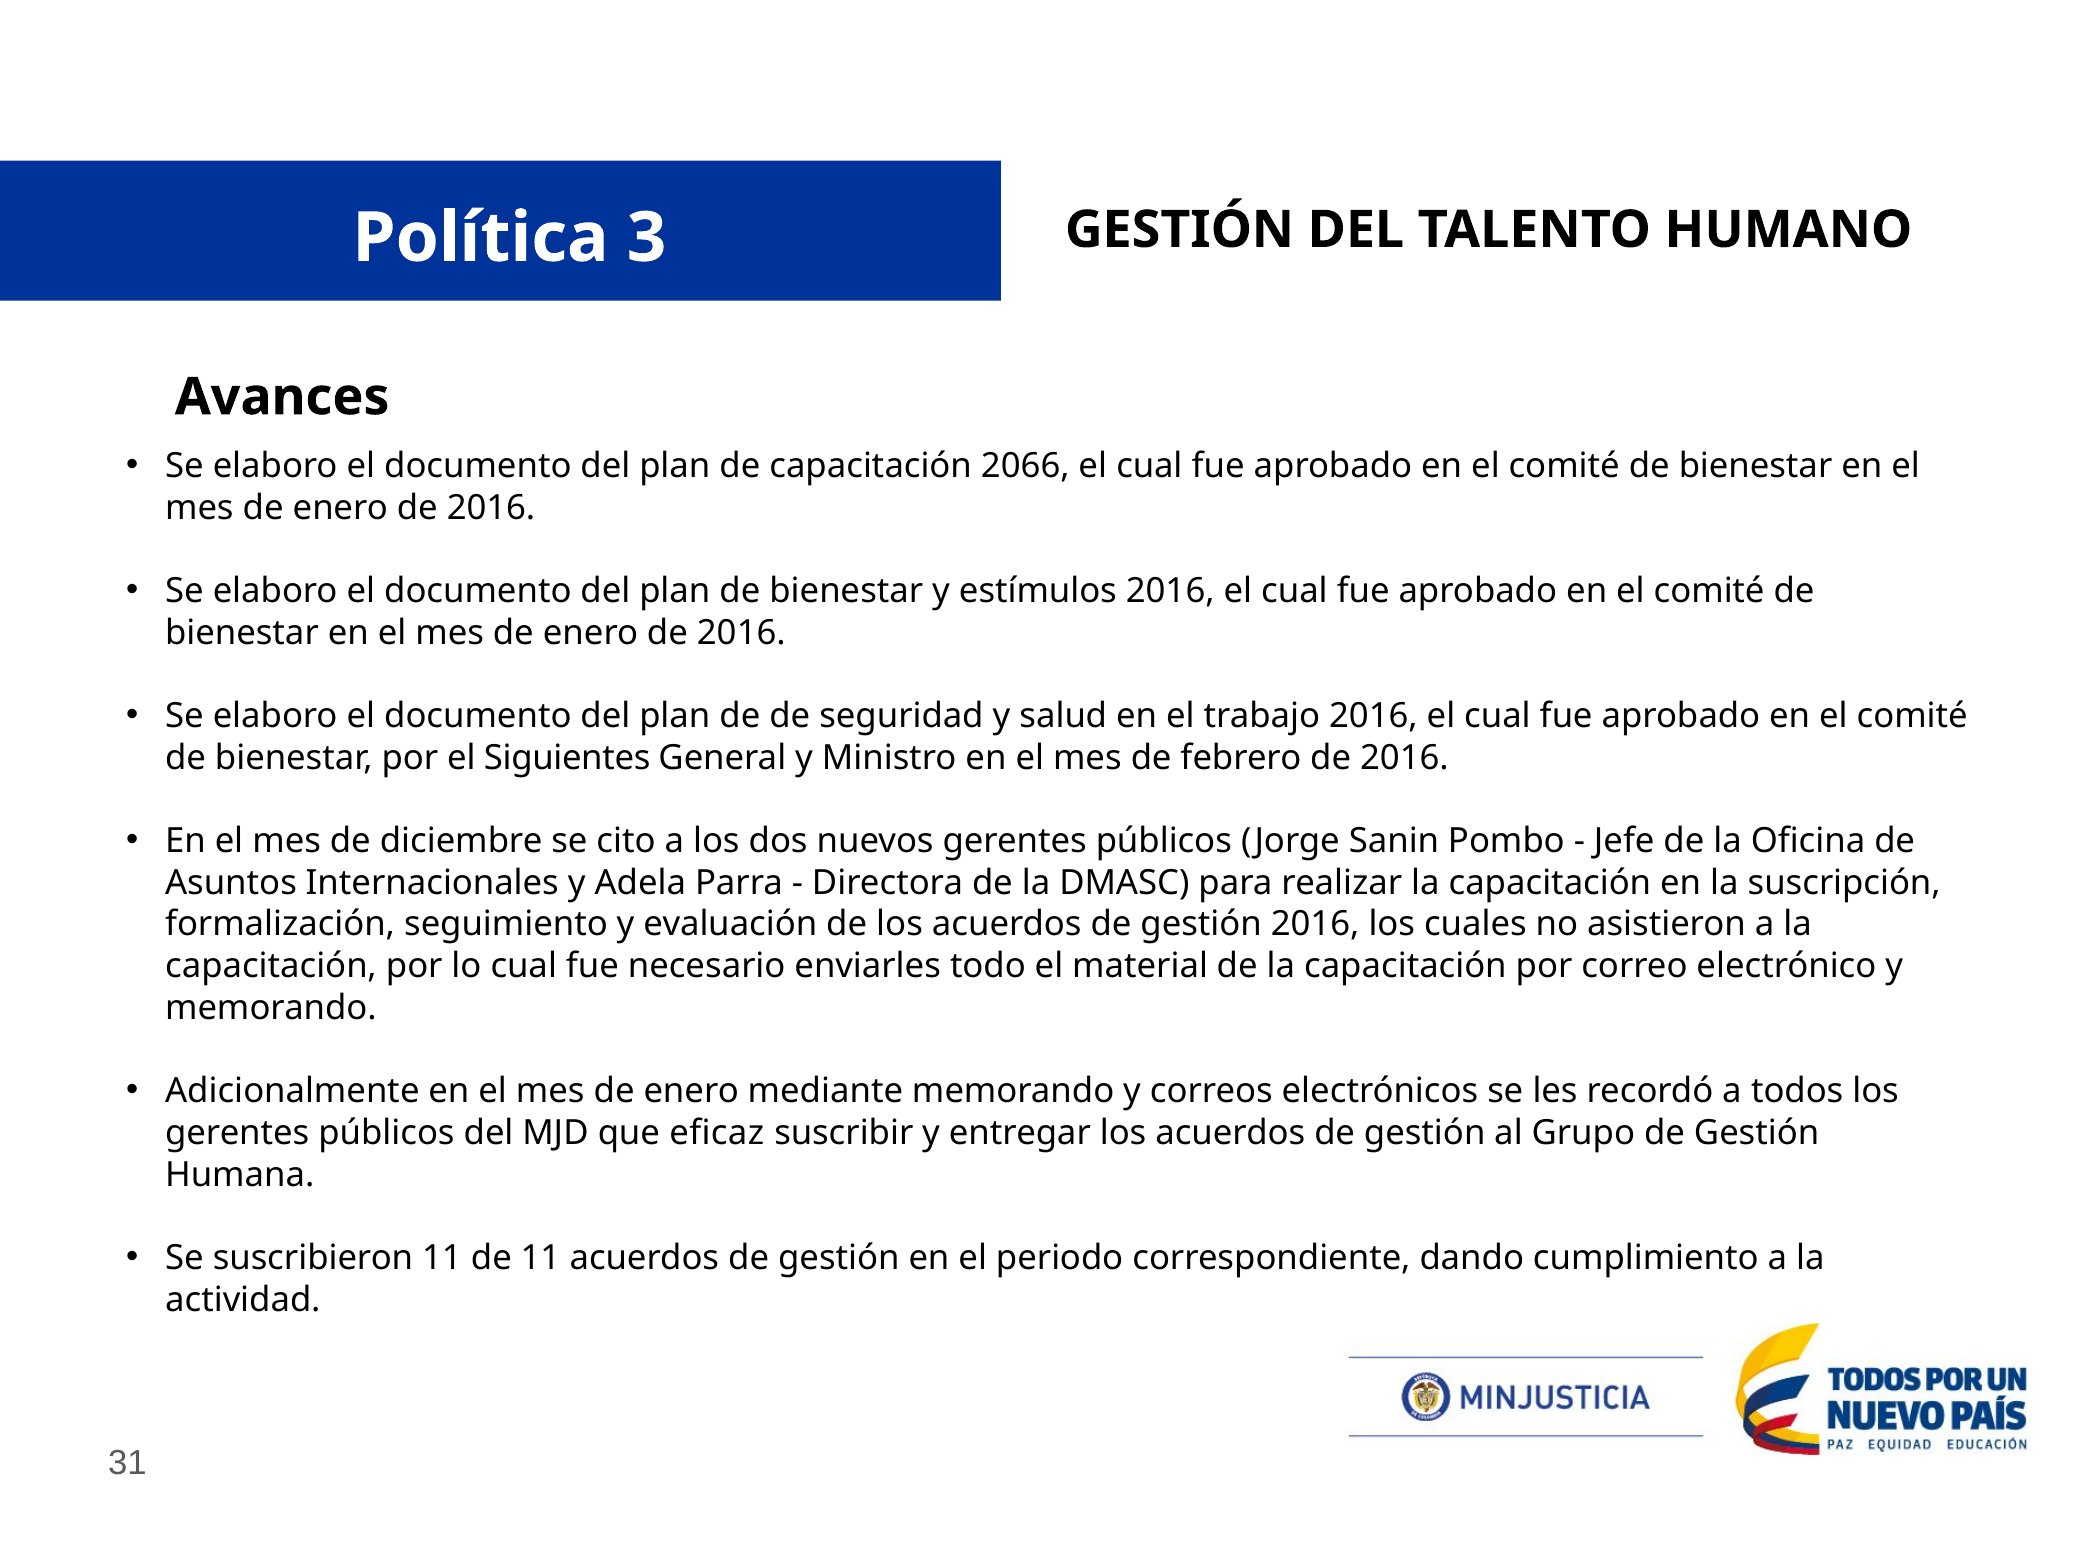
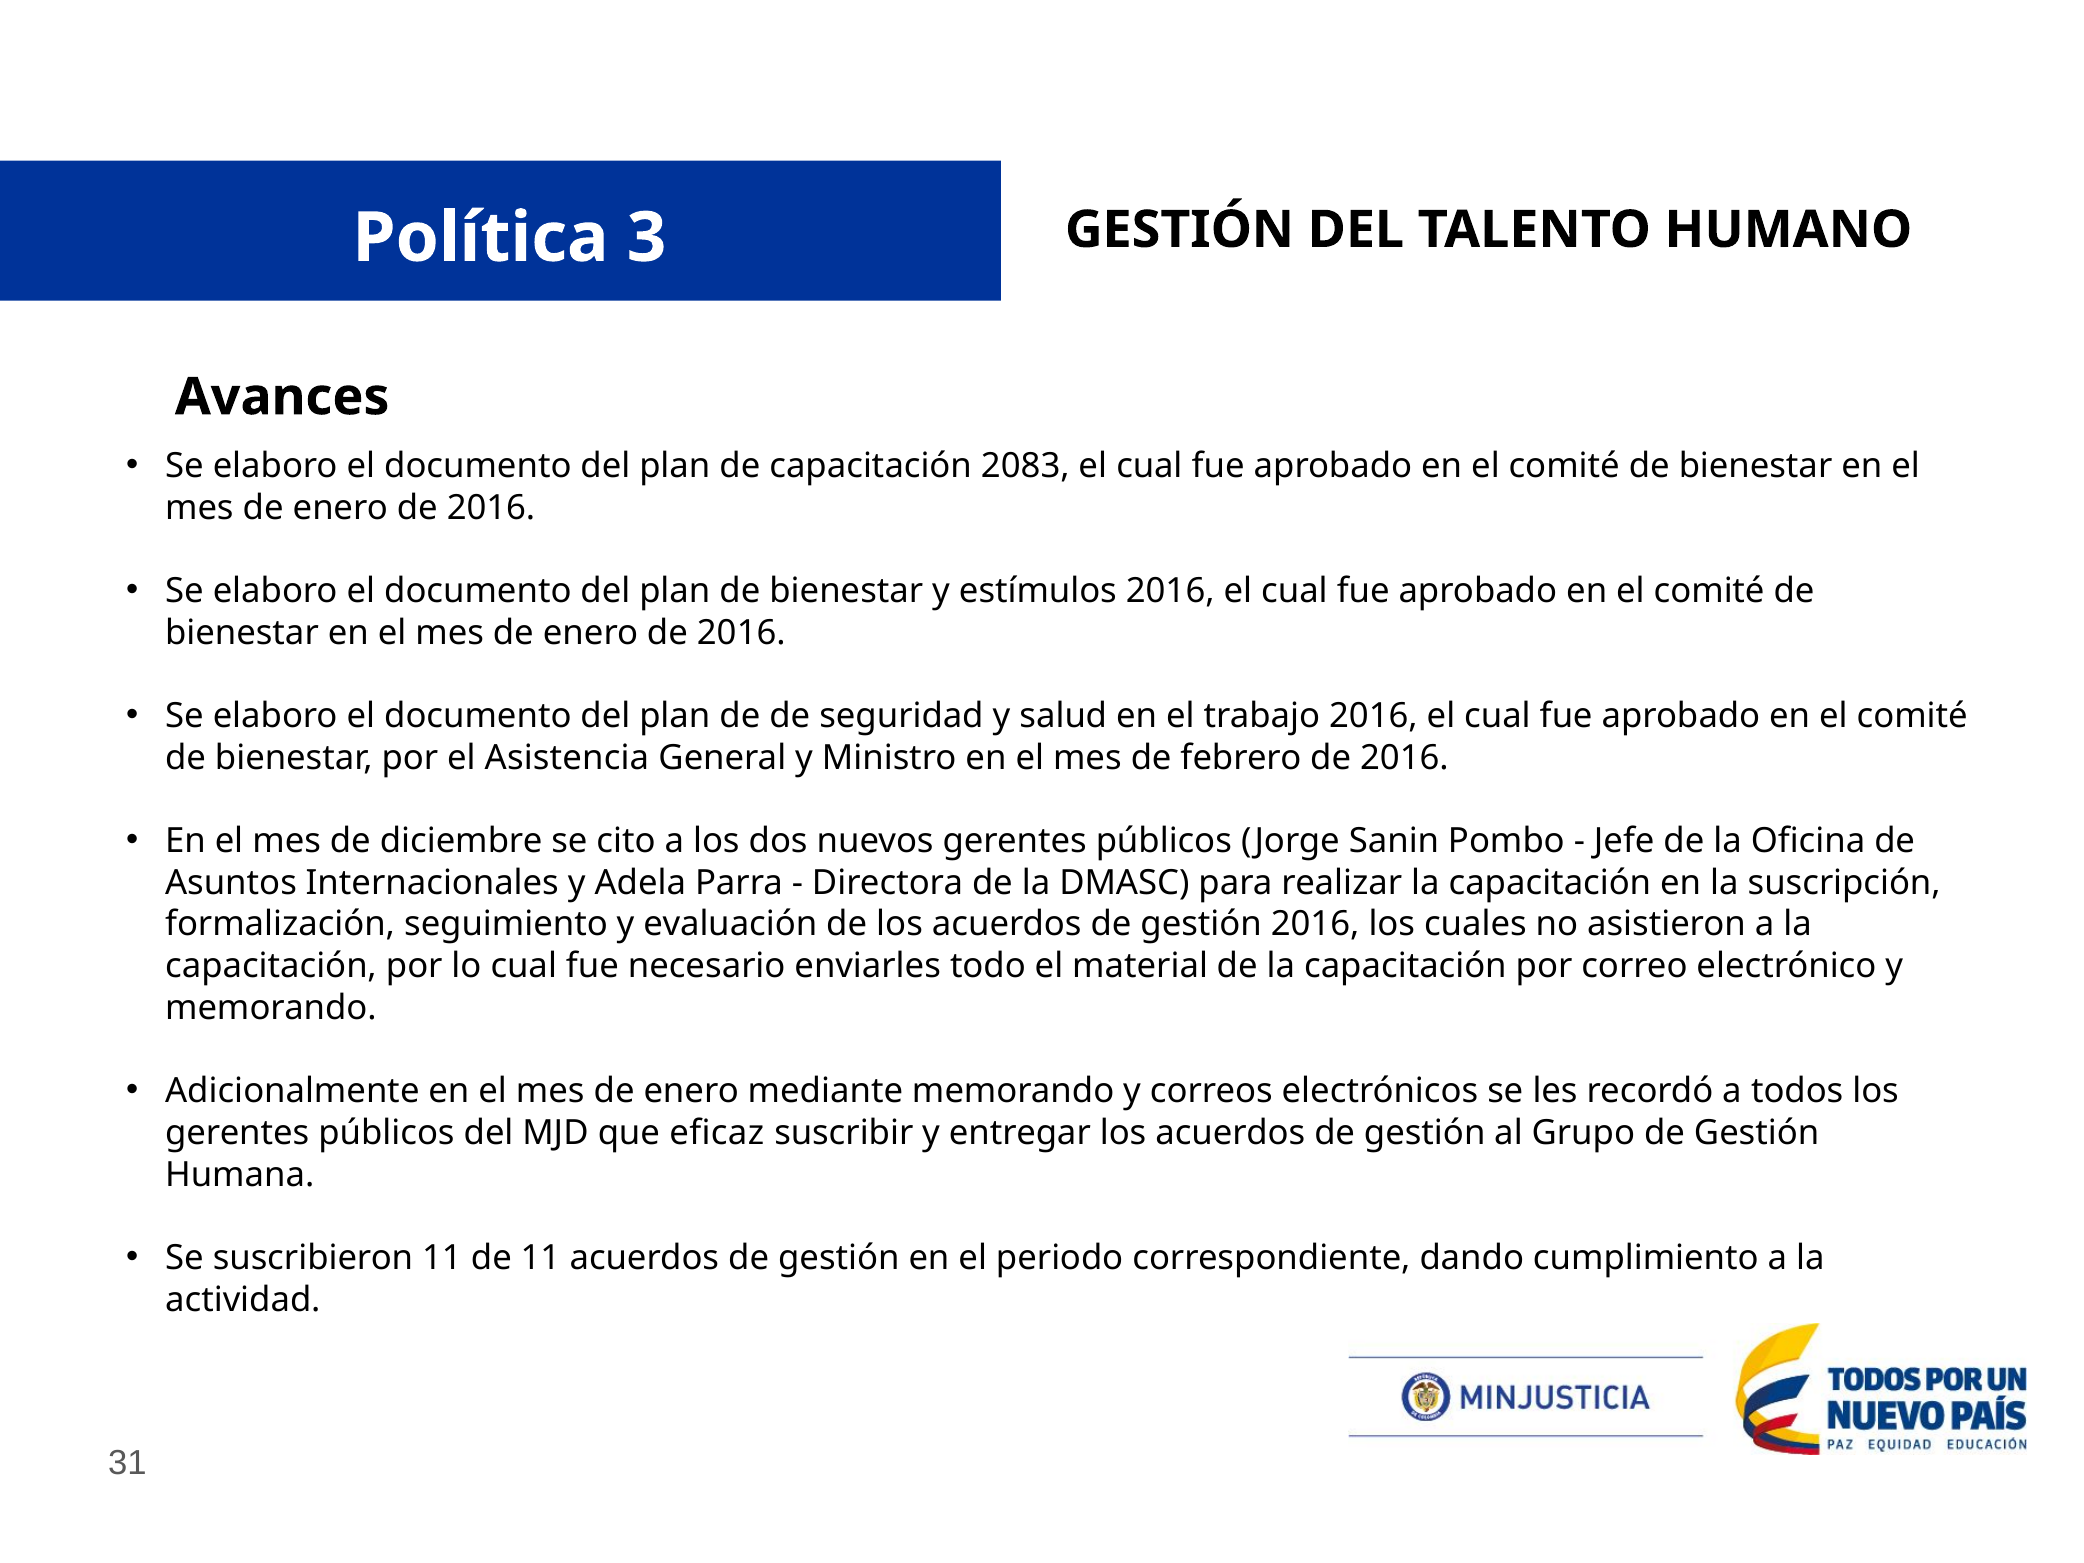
2066: 2066 -> 2083
Siguientes: Siguientes -> Asistencia
